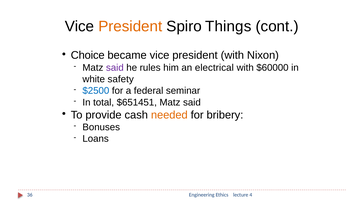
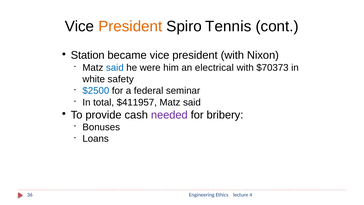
Things: Things -> Tennis
Choice: Choice -> Station
said at (115, 68) colour: purple -> blue
rules: rules -> were
$60000: $60000 -> $70373
$651451: $651451 -> $411957
needed colour: orange -> purple
